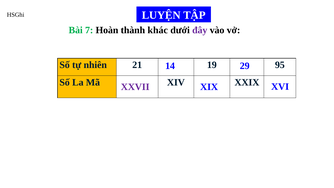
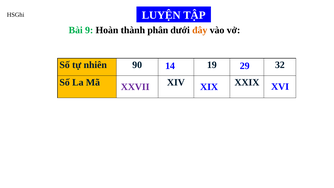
7: 7 -> 9
khác: khác -> phân
đây colour: purple -> orange
21: 21 -> 90
95: 95 -> 32
